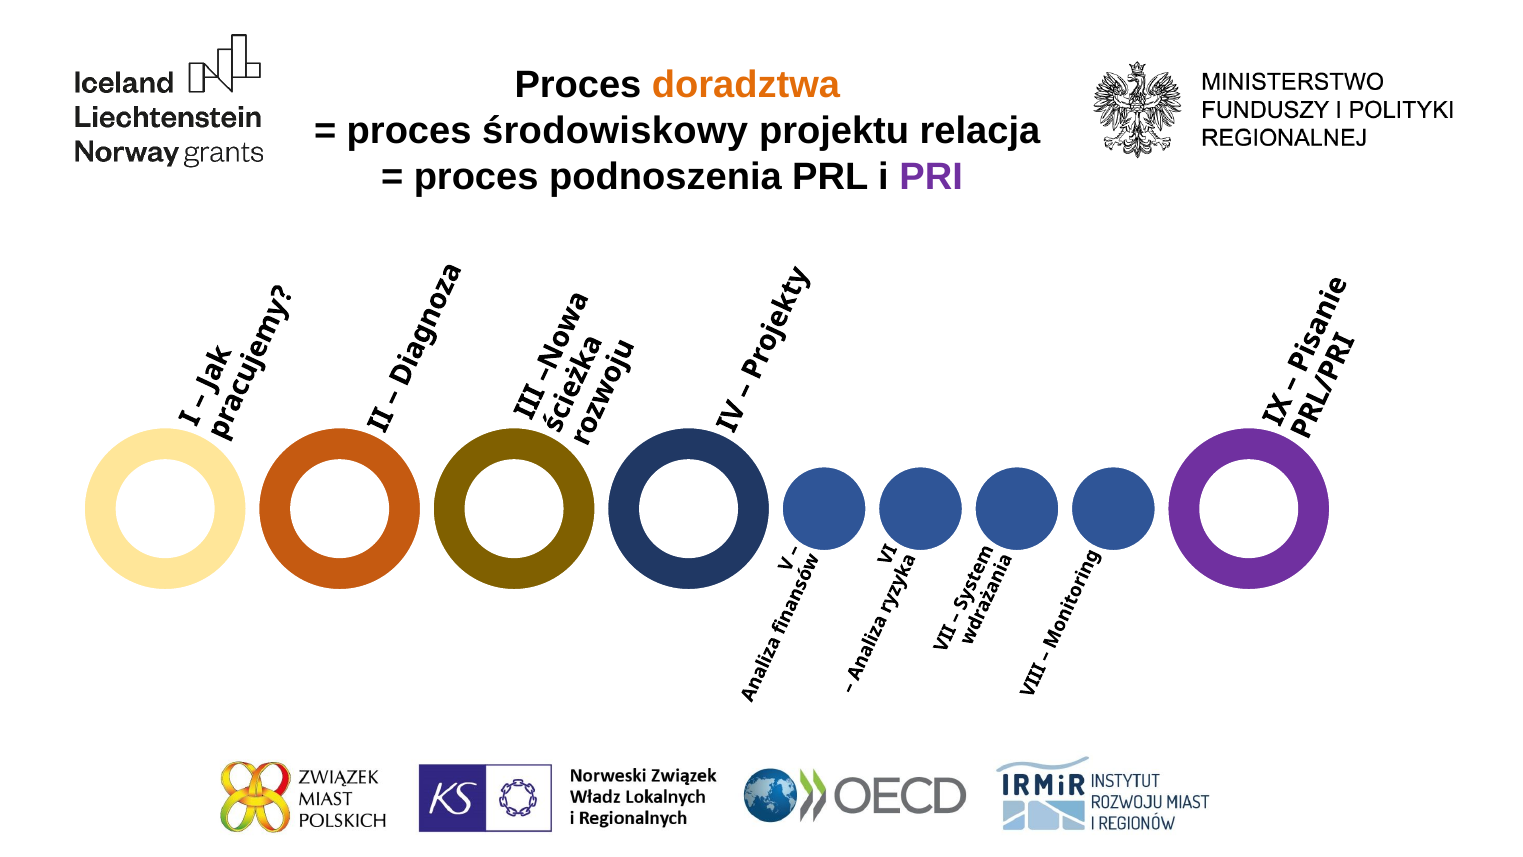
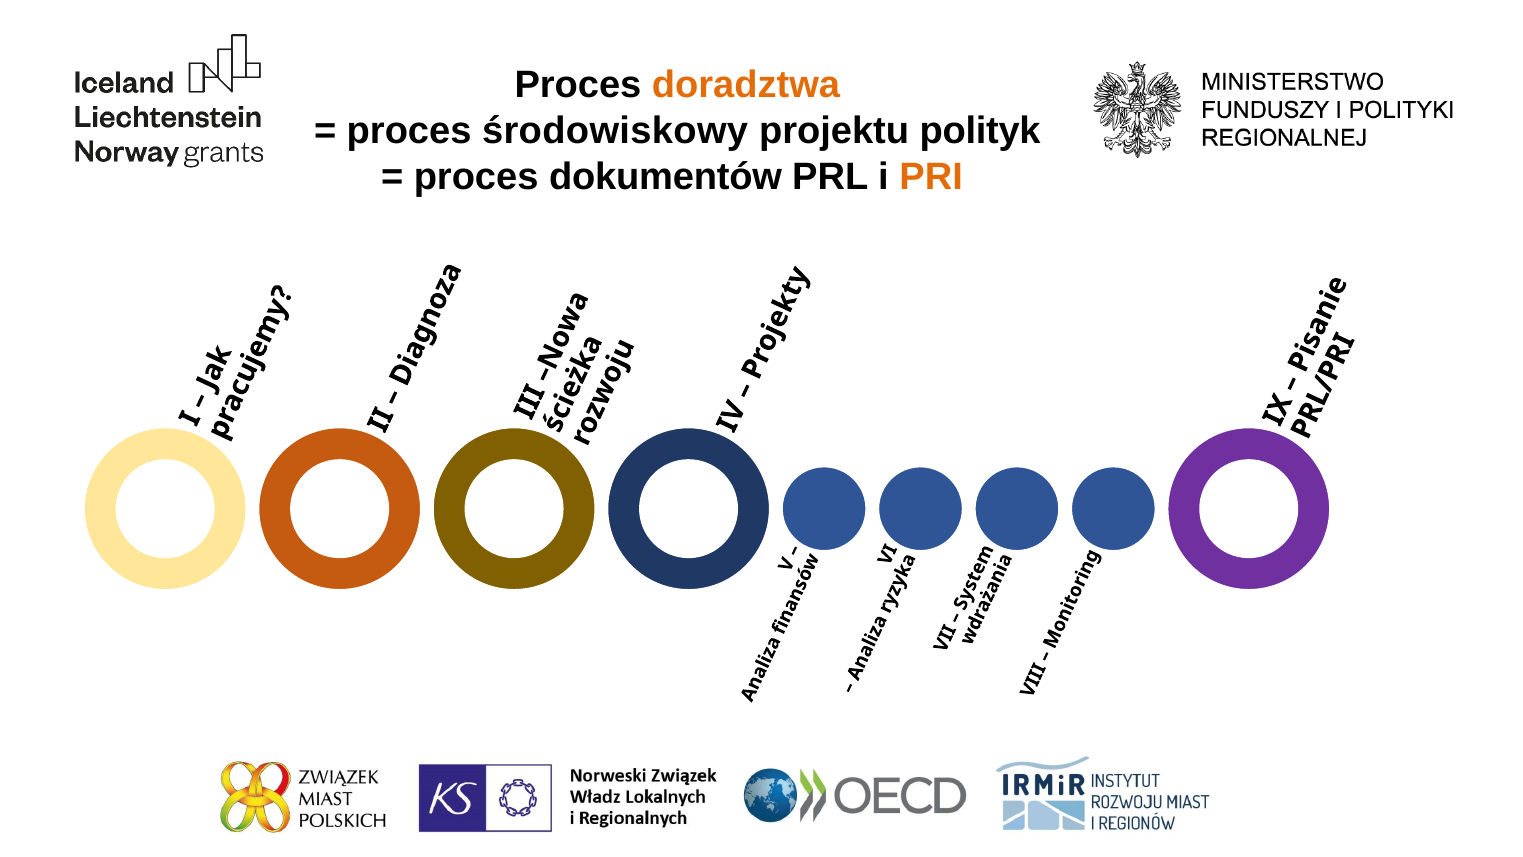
relacja: relacja -> polityk
podnoszenia: podnoszenia -> dokumentów
PRI colour: purple -> orange
